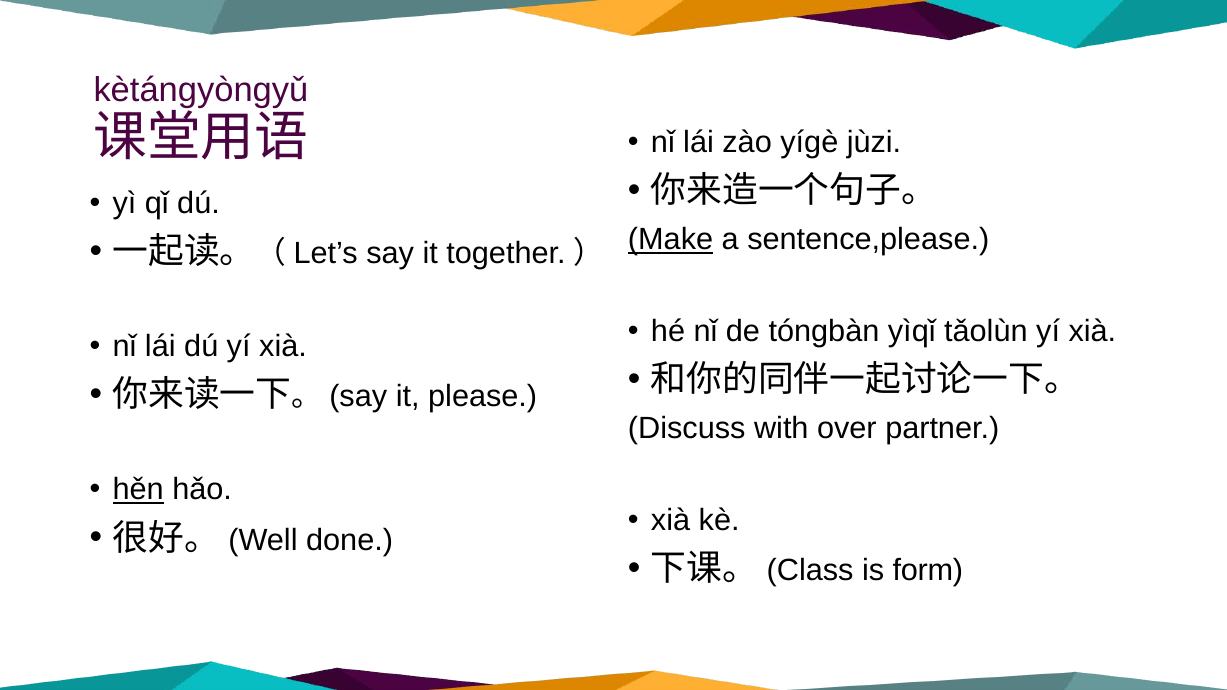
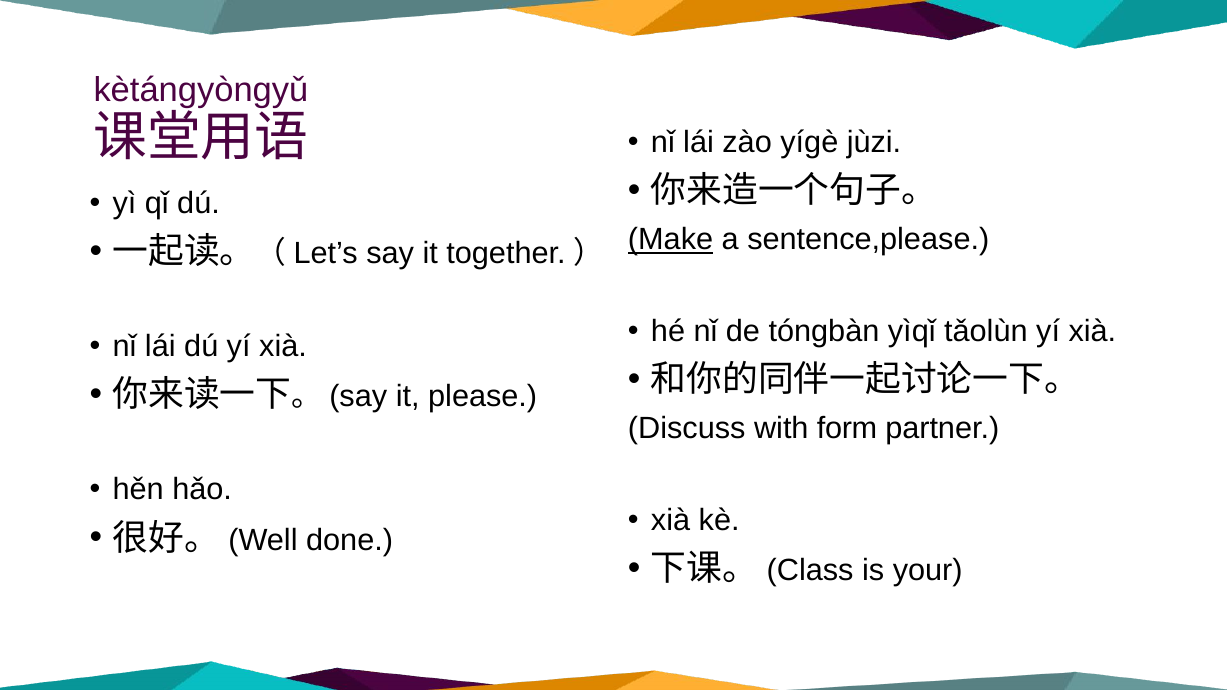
over: over -> form
hěn underline: present -> none
form: form -> your
